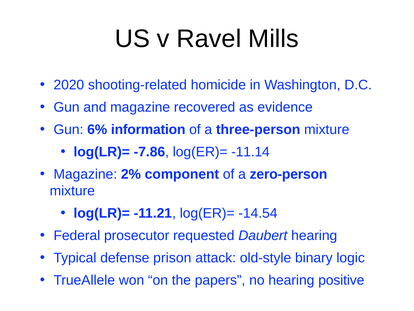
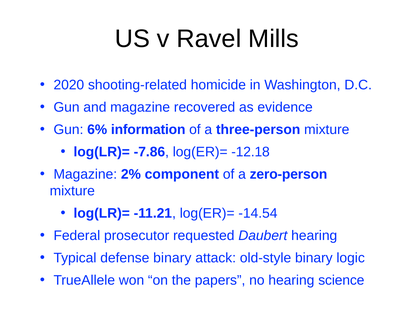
-11.14: -11.14 -> -12.18
defense prison: prison -> binary
positive: positive -> science
